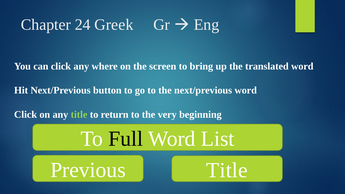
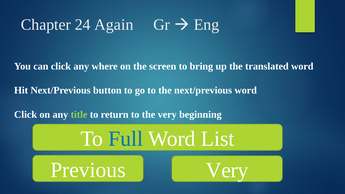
Greek: Greek -> Again
Full colour: black -> blue
Previous Title: Title -> Very
